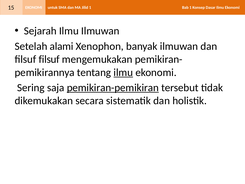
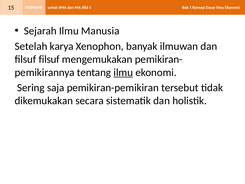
Ilmu Ilmuwan: Ilmuwan -> Manusia
alami: alami -> karya
pemikiran-pemikiran underline: present -> none
